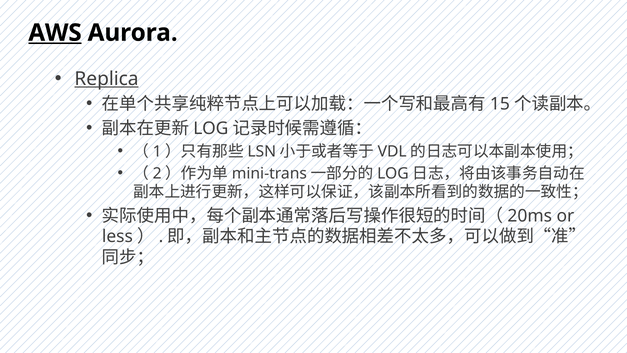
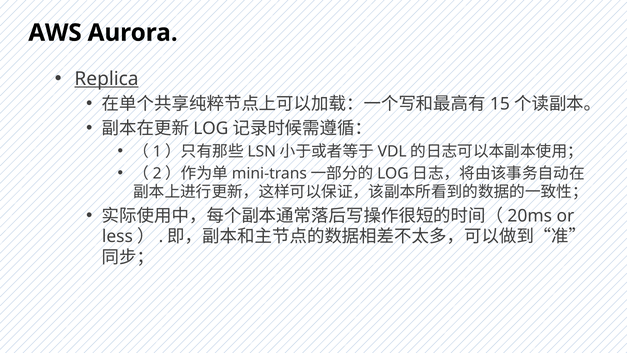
AWS underline: present -> none
